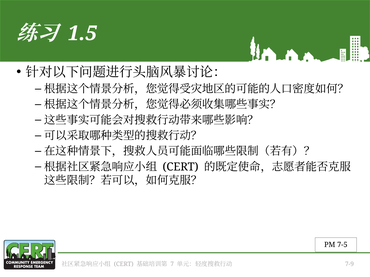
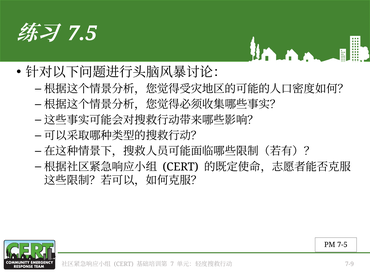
1.5: 1.5 -> 7.5
